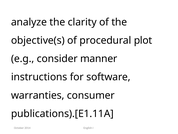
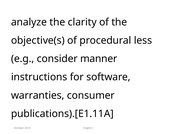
plot: plot -> less
